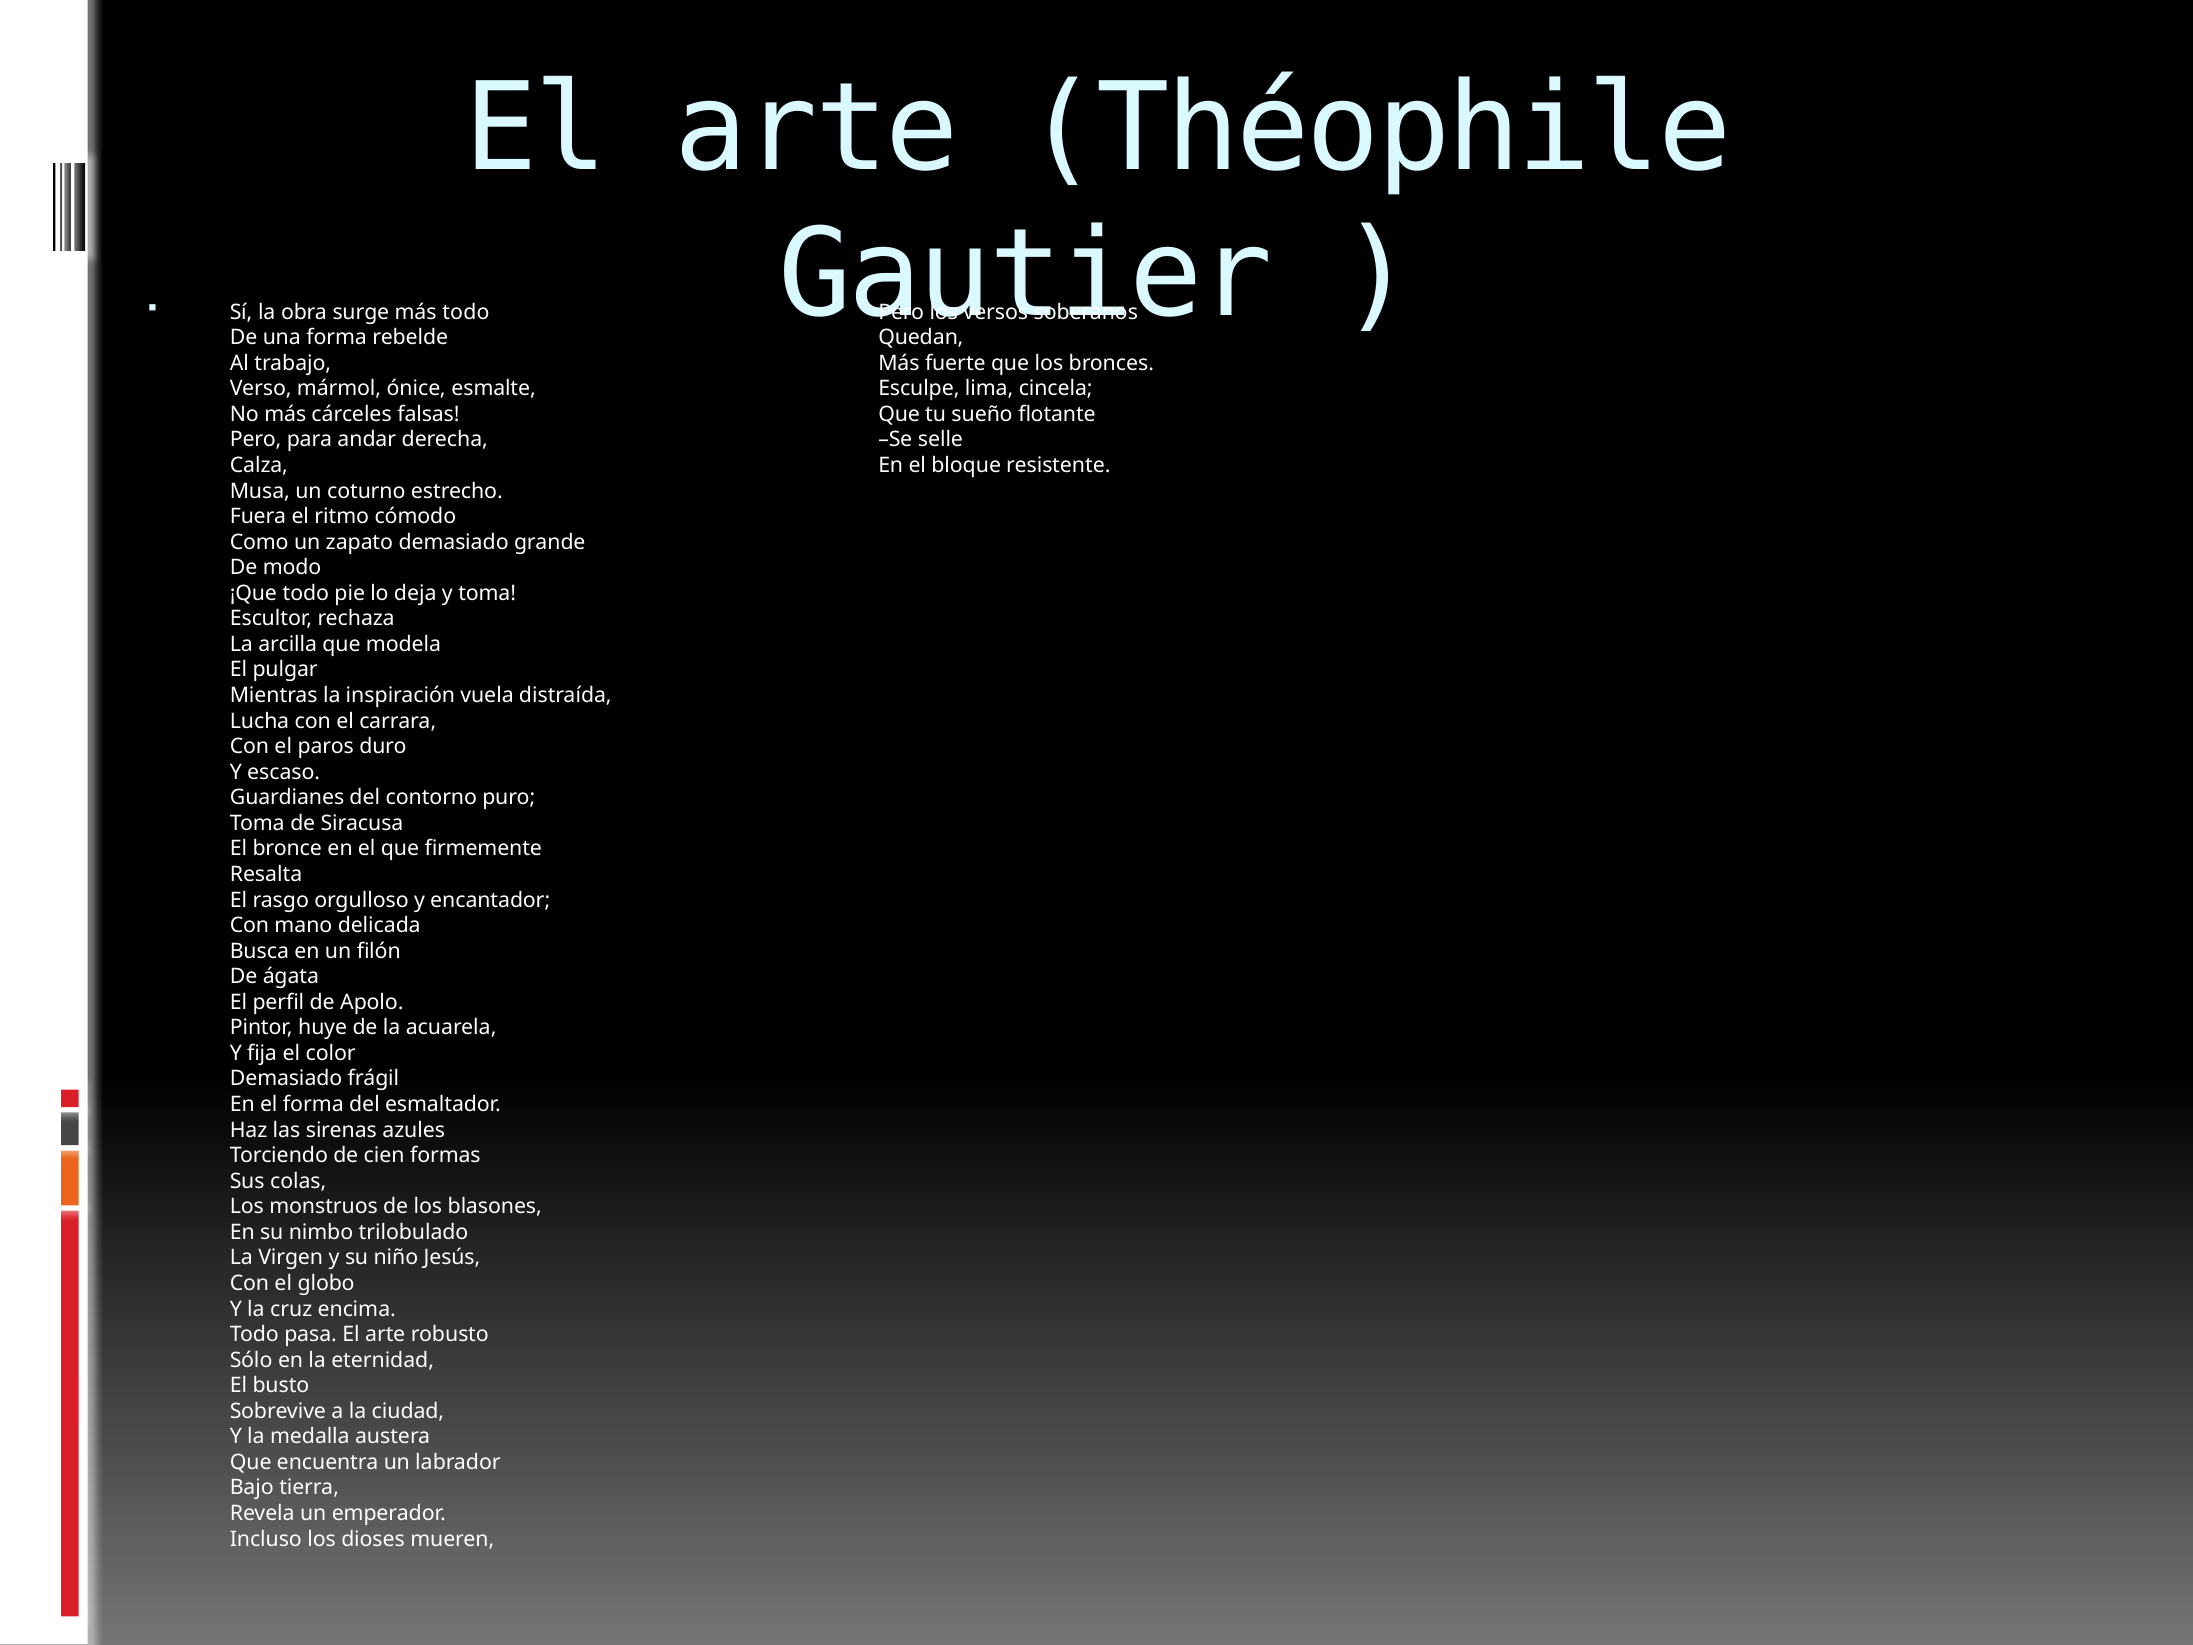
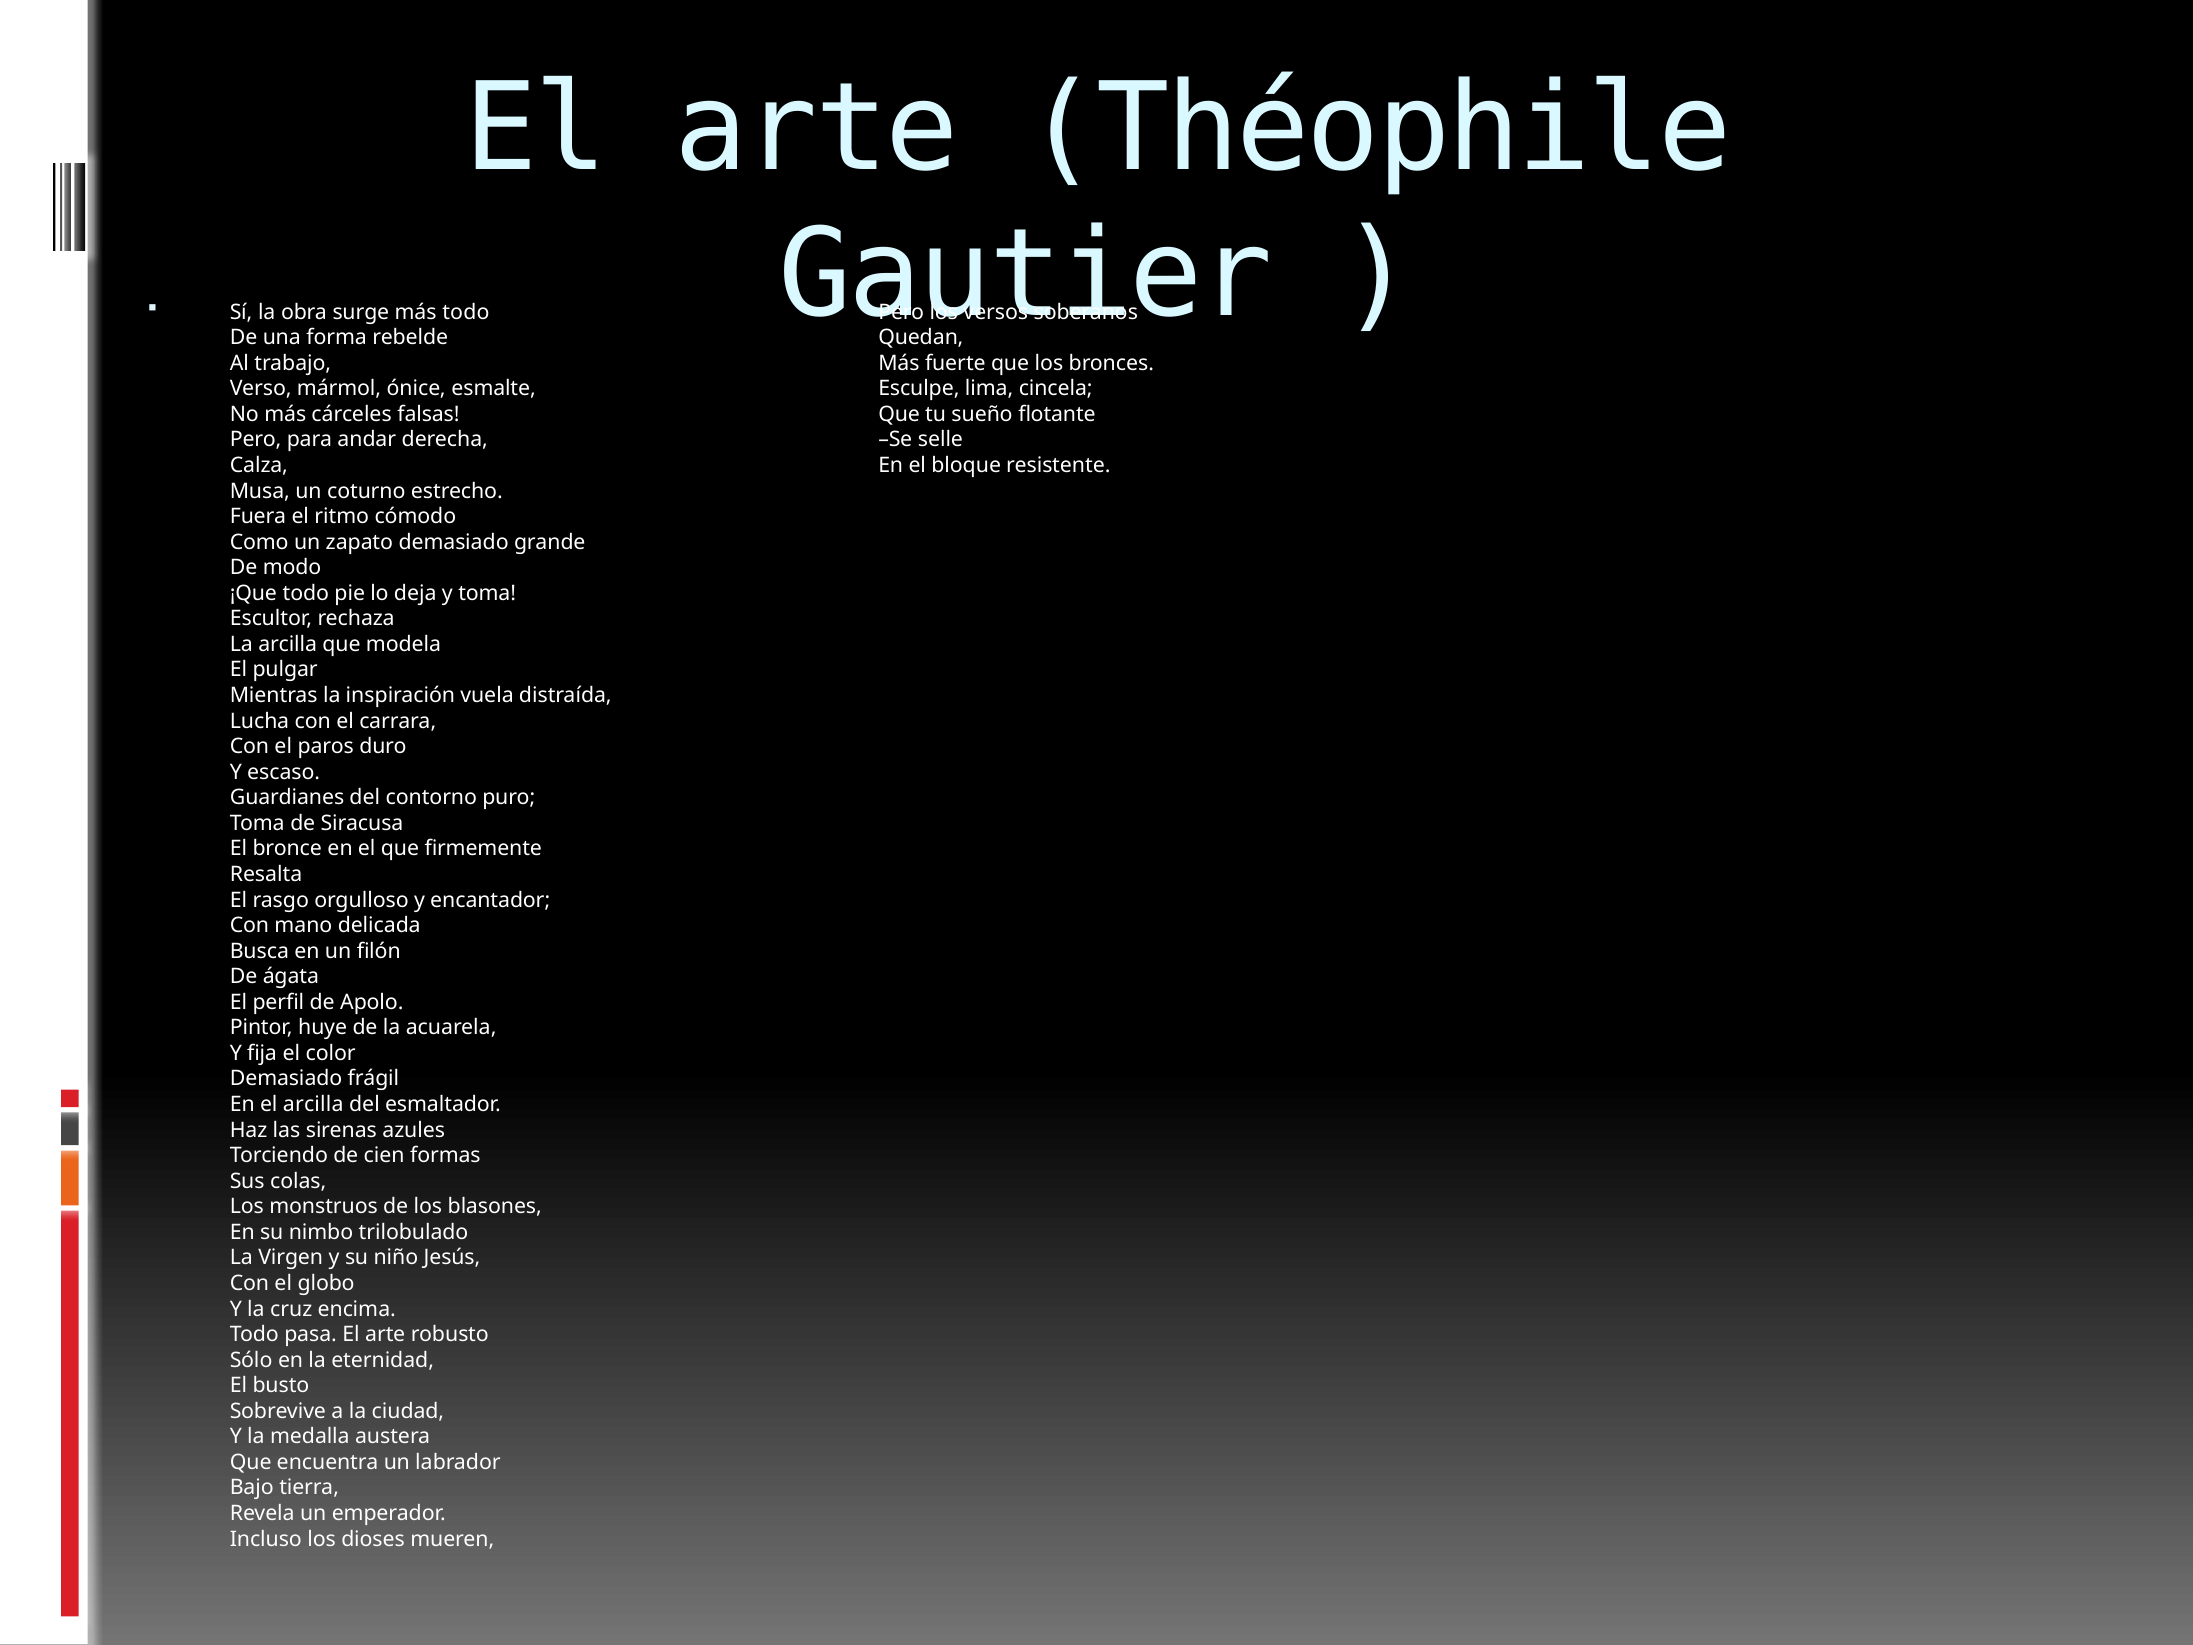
el forma: forma -> arcilla
